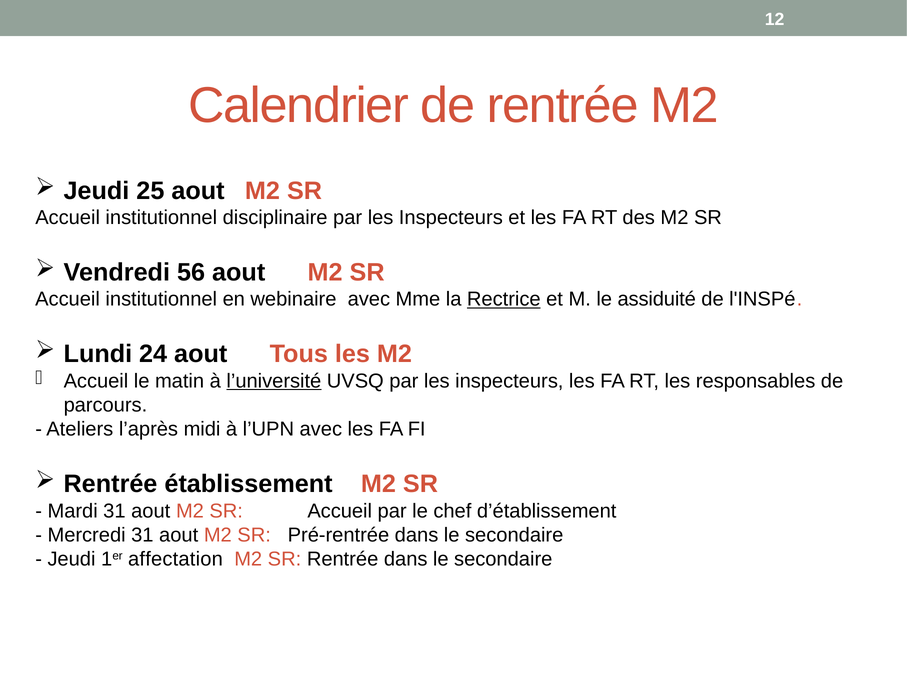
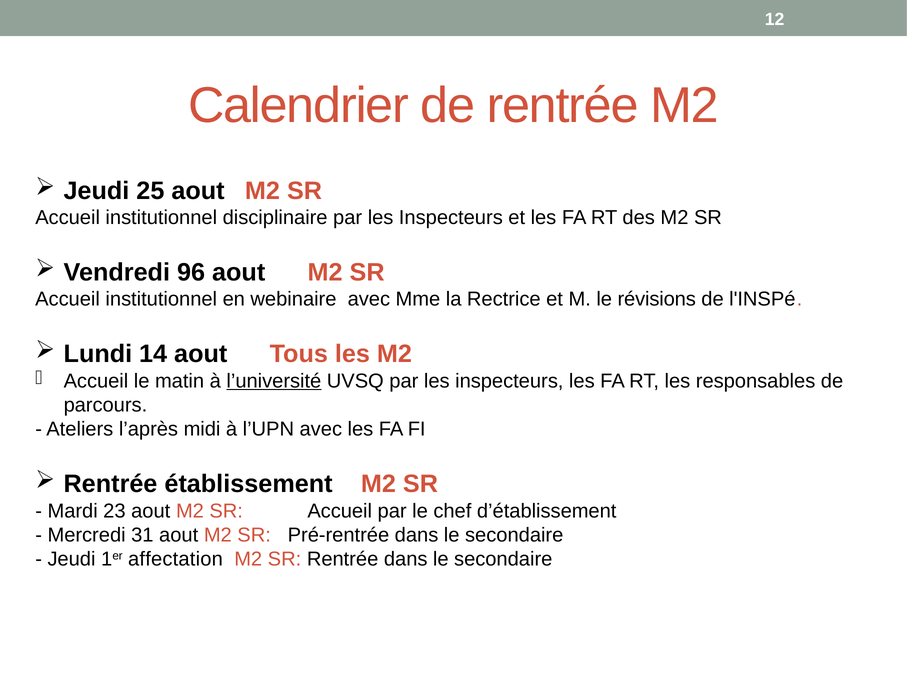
56: 56 -> 96
Rectrice underline: present -> none
assiduité: assiduité -> révisions
24: 24 -> 14
Mardi 31: 31 -> 23
